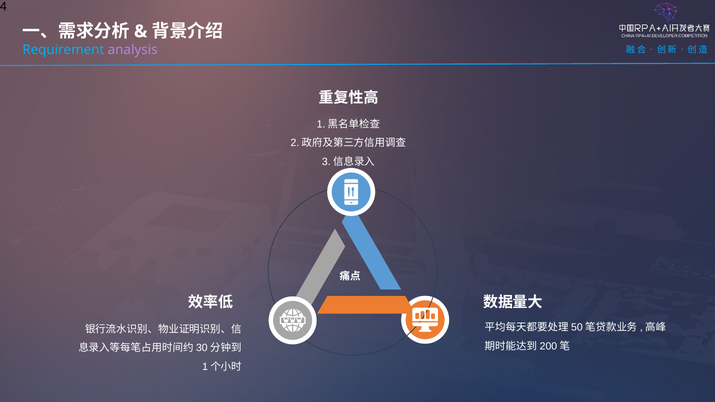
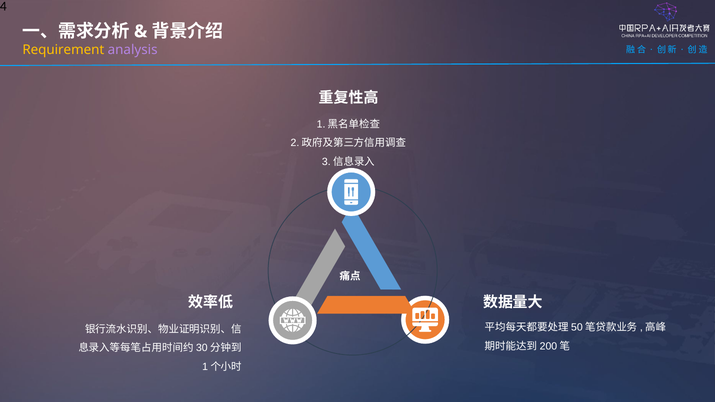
Requirement colour: light blue -> yellow
